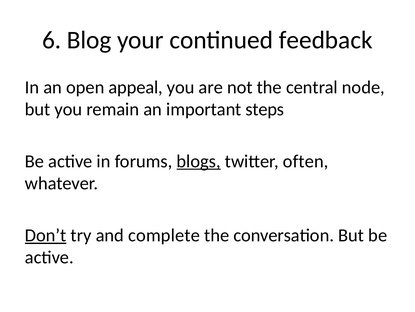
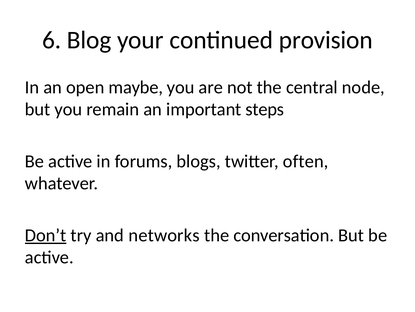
feedback: feedback -> provision
appeal: appeal -> maybe
blogs underline: present -> none
complete: complete -> networks
